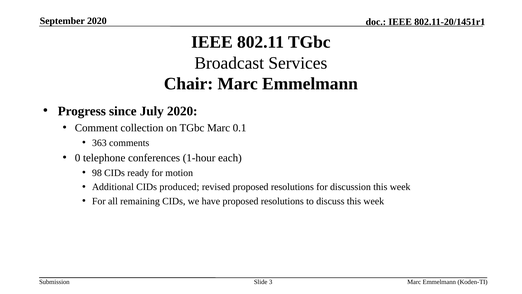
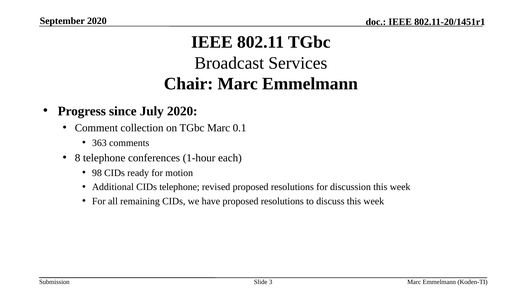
0: 0 -> 8
CIDs produced: produced -> telephone
